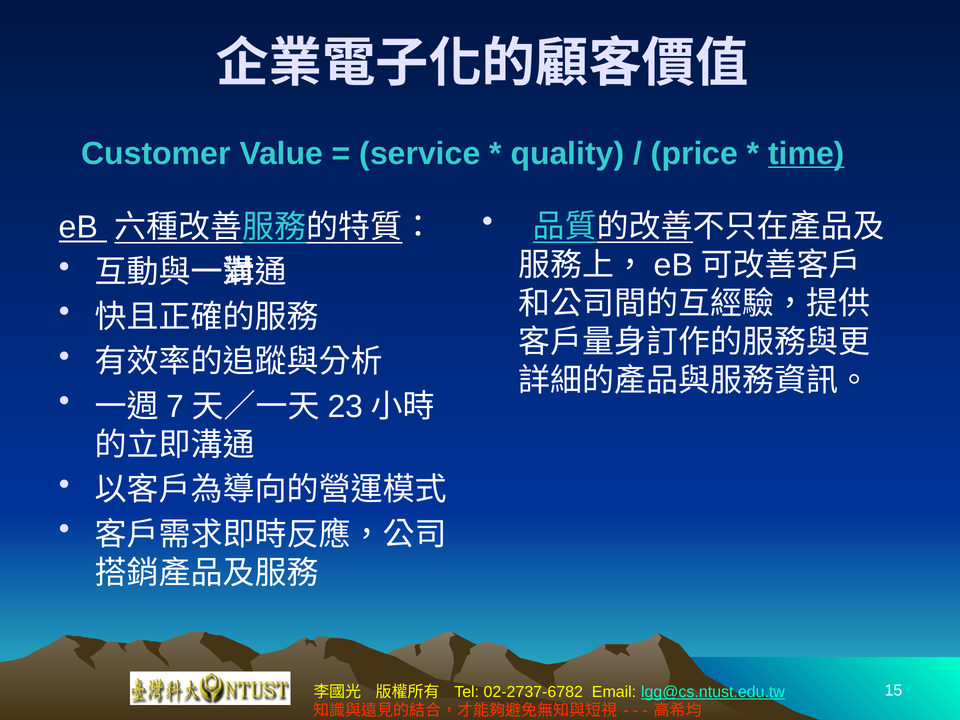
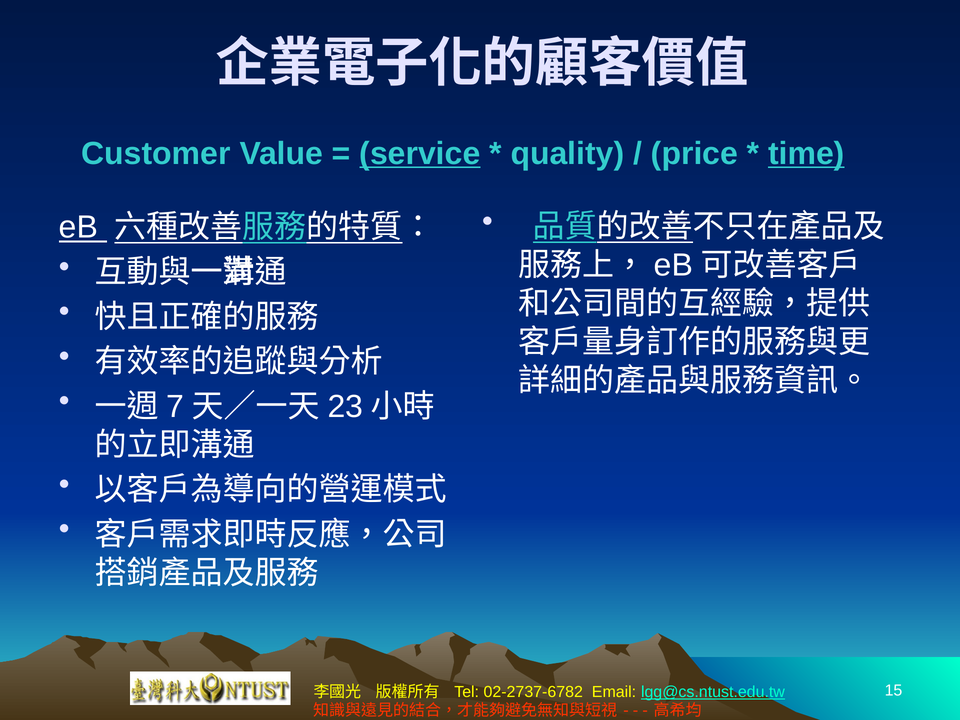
service underline: none -> present
